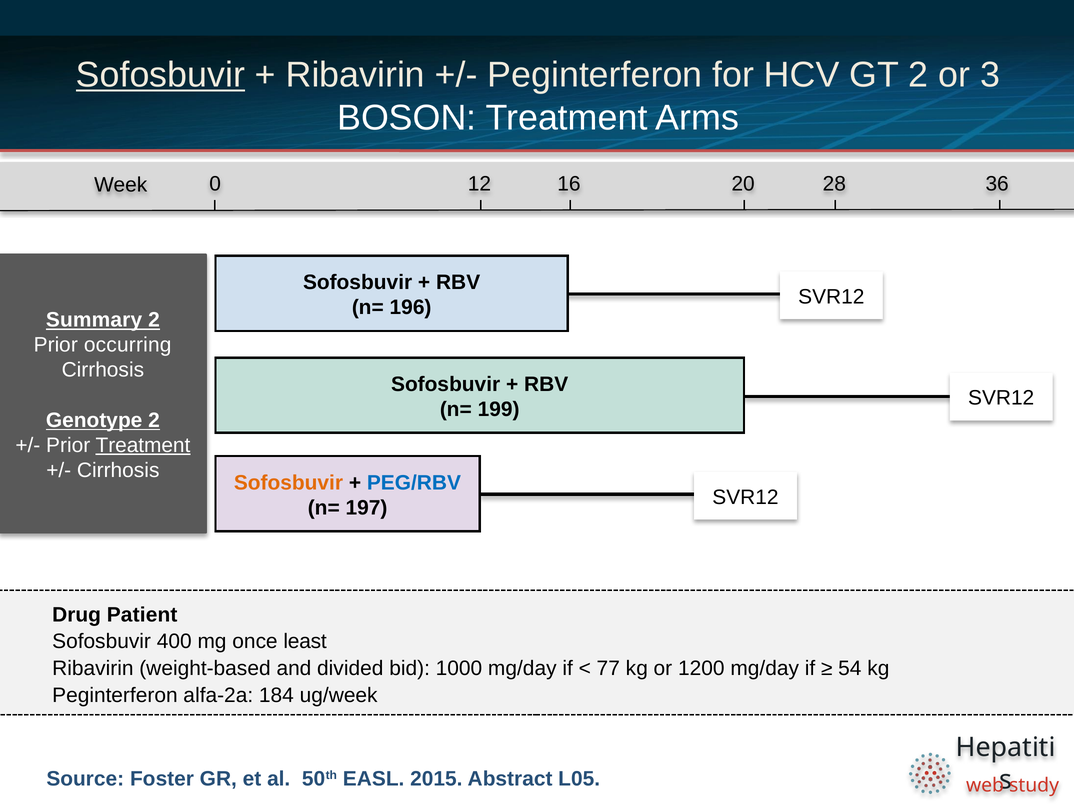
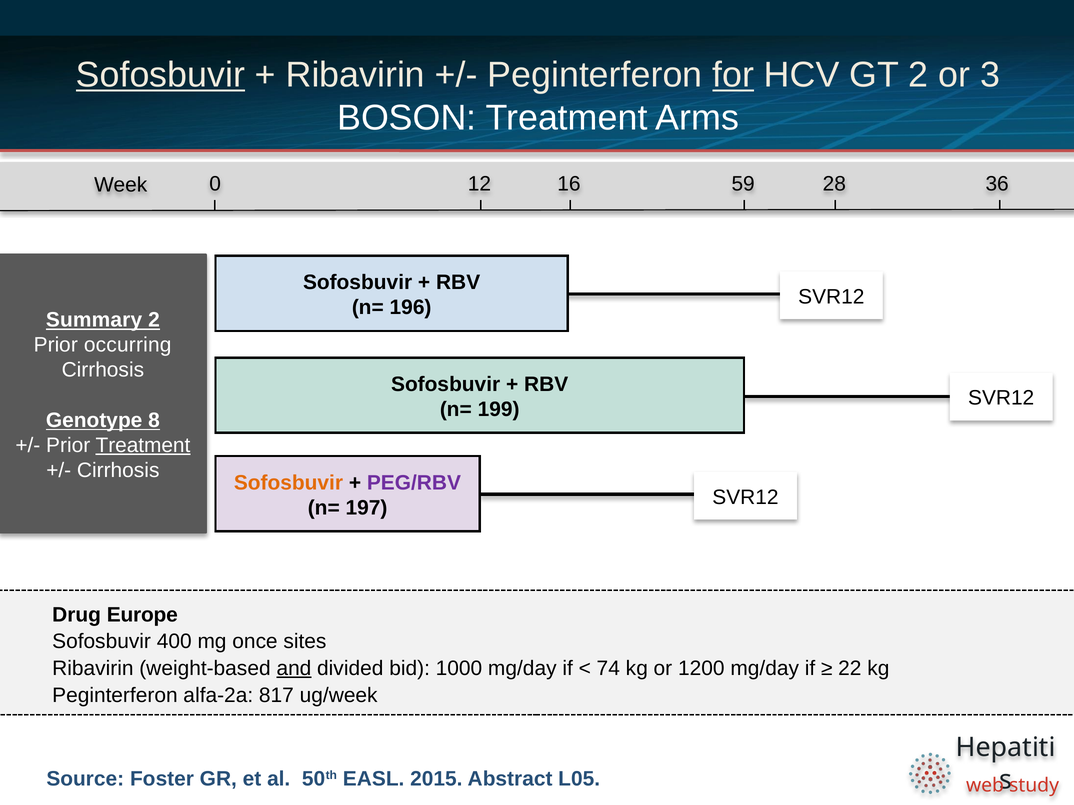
for underline: none -> present
20: 20 -> 59
Genotype 2: 2 -> 8
PEG/RBV colour: blue -> purple
Patient: Patient -> Europe
least: least -> sites
and underline: none -> present
77: 77 -> 74
54: 54 -> 22
184: 184 -> 817
